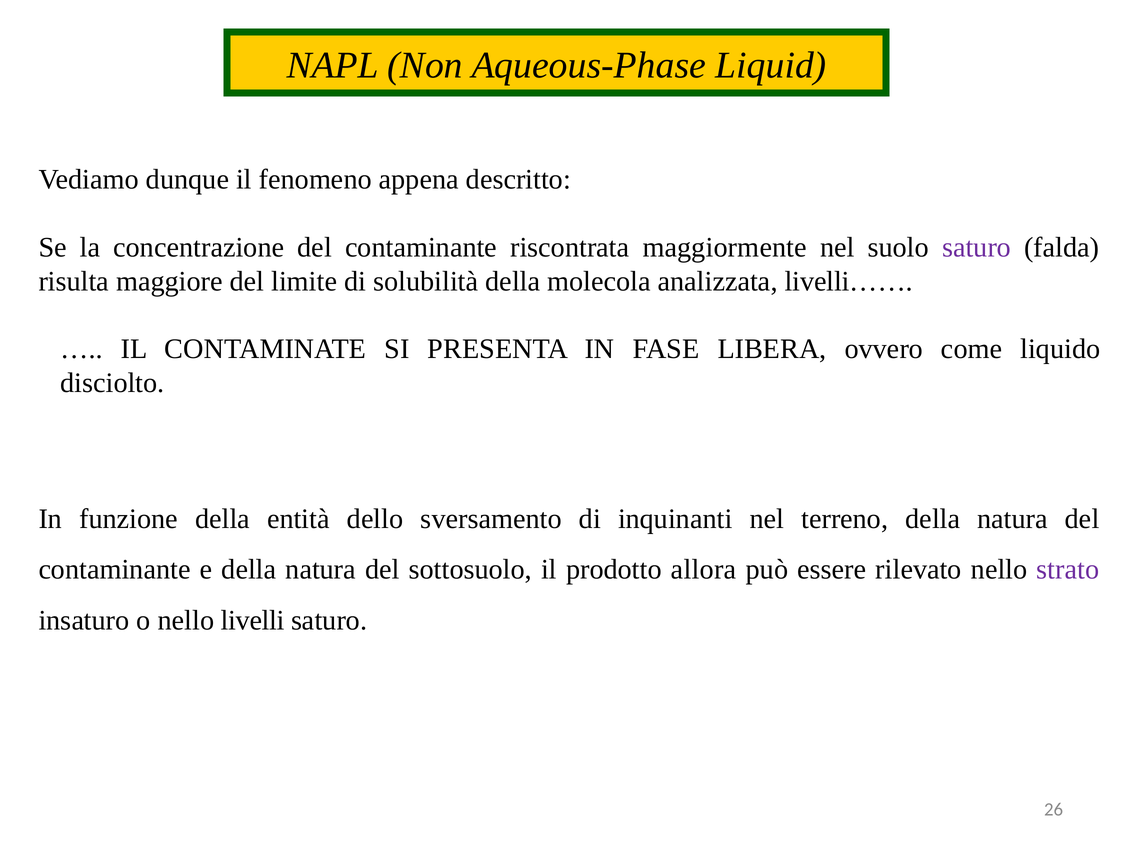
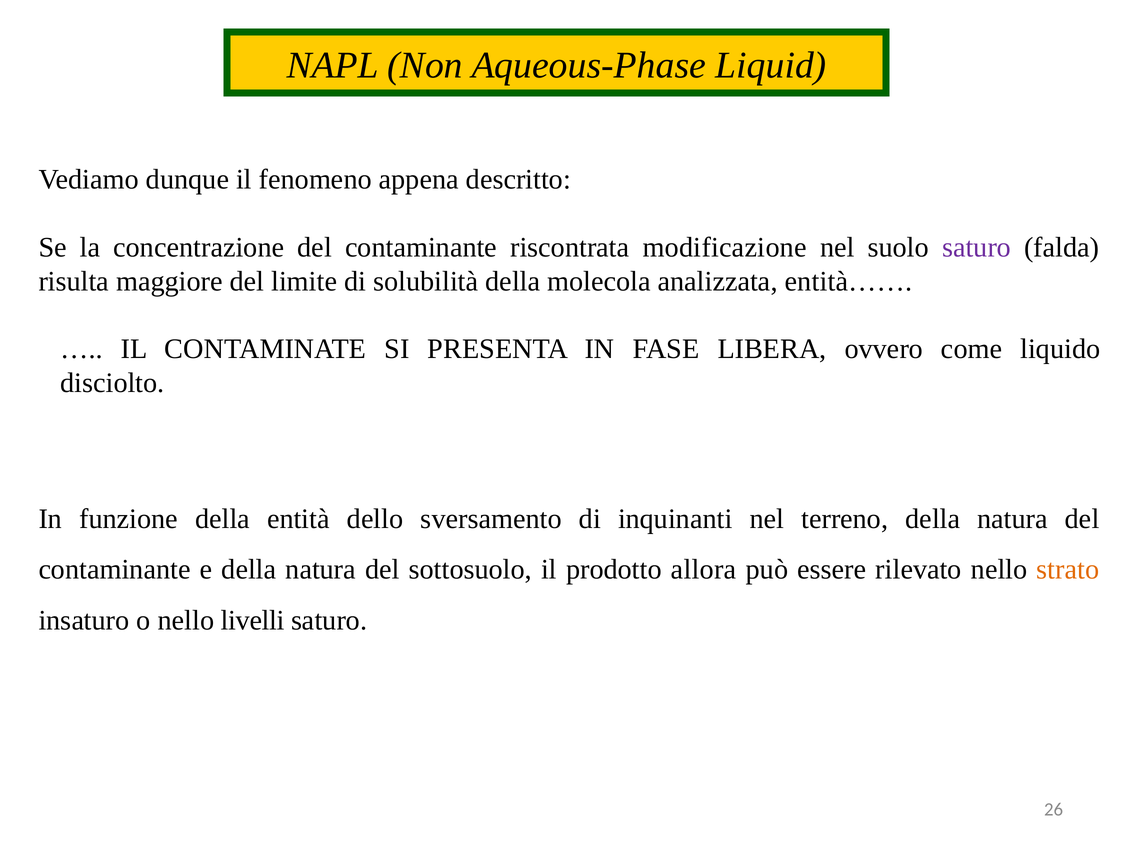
maggiormente: maggiormente -> modificazione
livelli……: livelli…… -> entità……
strato colour: purple -> orange
